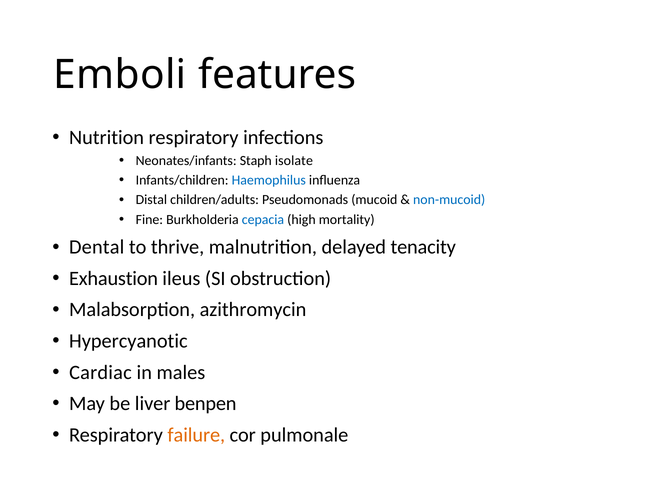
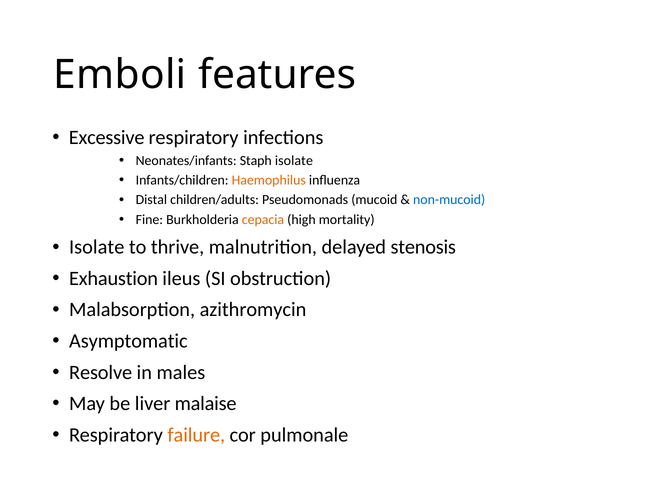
Nutrition: Nutrition -> Excessive
Haemophilus colour: blue -> orange
cepacia colour: blue -> orange
Dental at (97, 247): Dental -> Isolate
tenacity: tenacity -> stenosis
Hypercyanotic: Hypercyanotic -> Asymptomatic
Cardiac: Cardiac -> Resolve
benpen: benpen -> malaise
